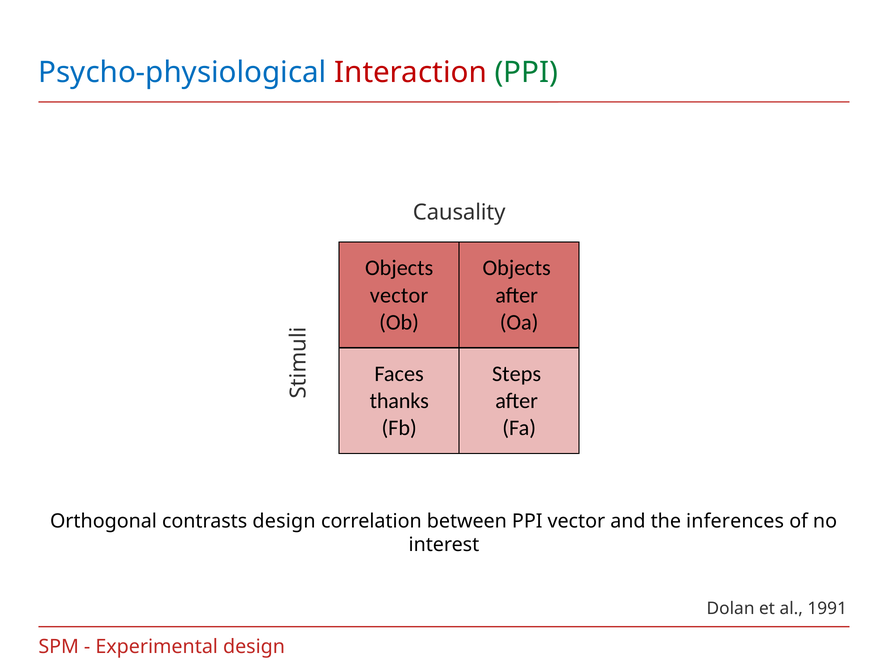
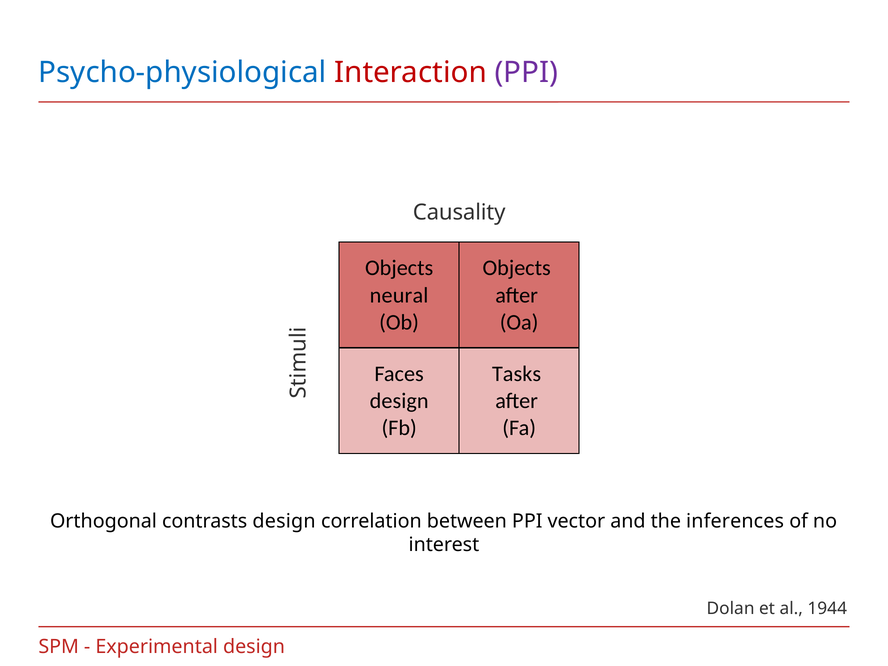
PPI at (526, 72) colour: green -> purple
vector at (399, 295): vector -> neural
Steps: Steps -> Tasks
thanks at (399, 401): thanks -> design
1991: 1991 -> 1944
